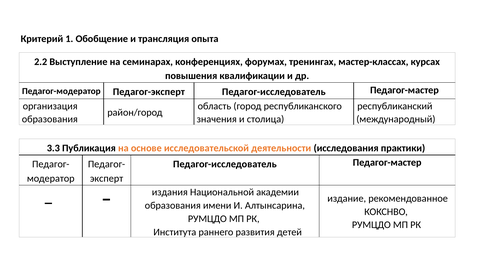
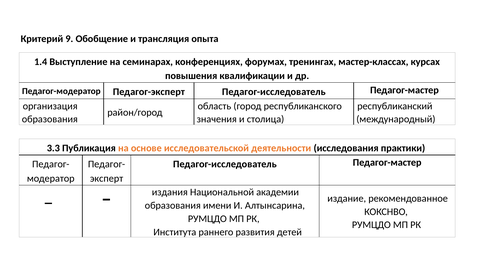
1: 1 -> 9
2.2: 2.2 -> 1.4
